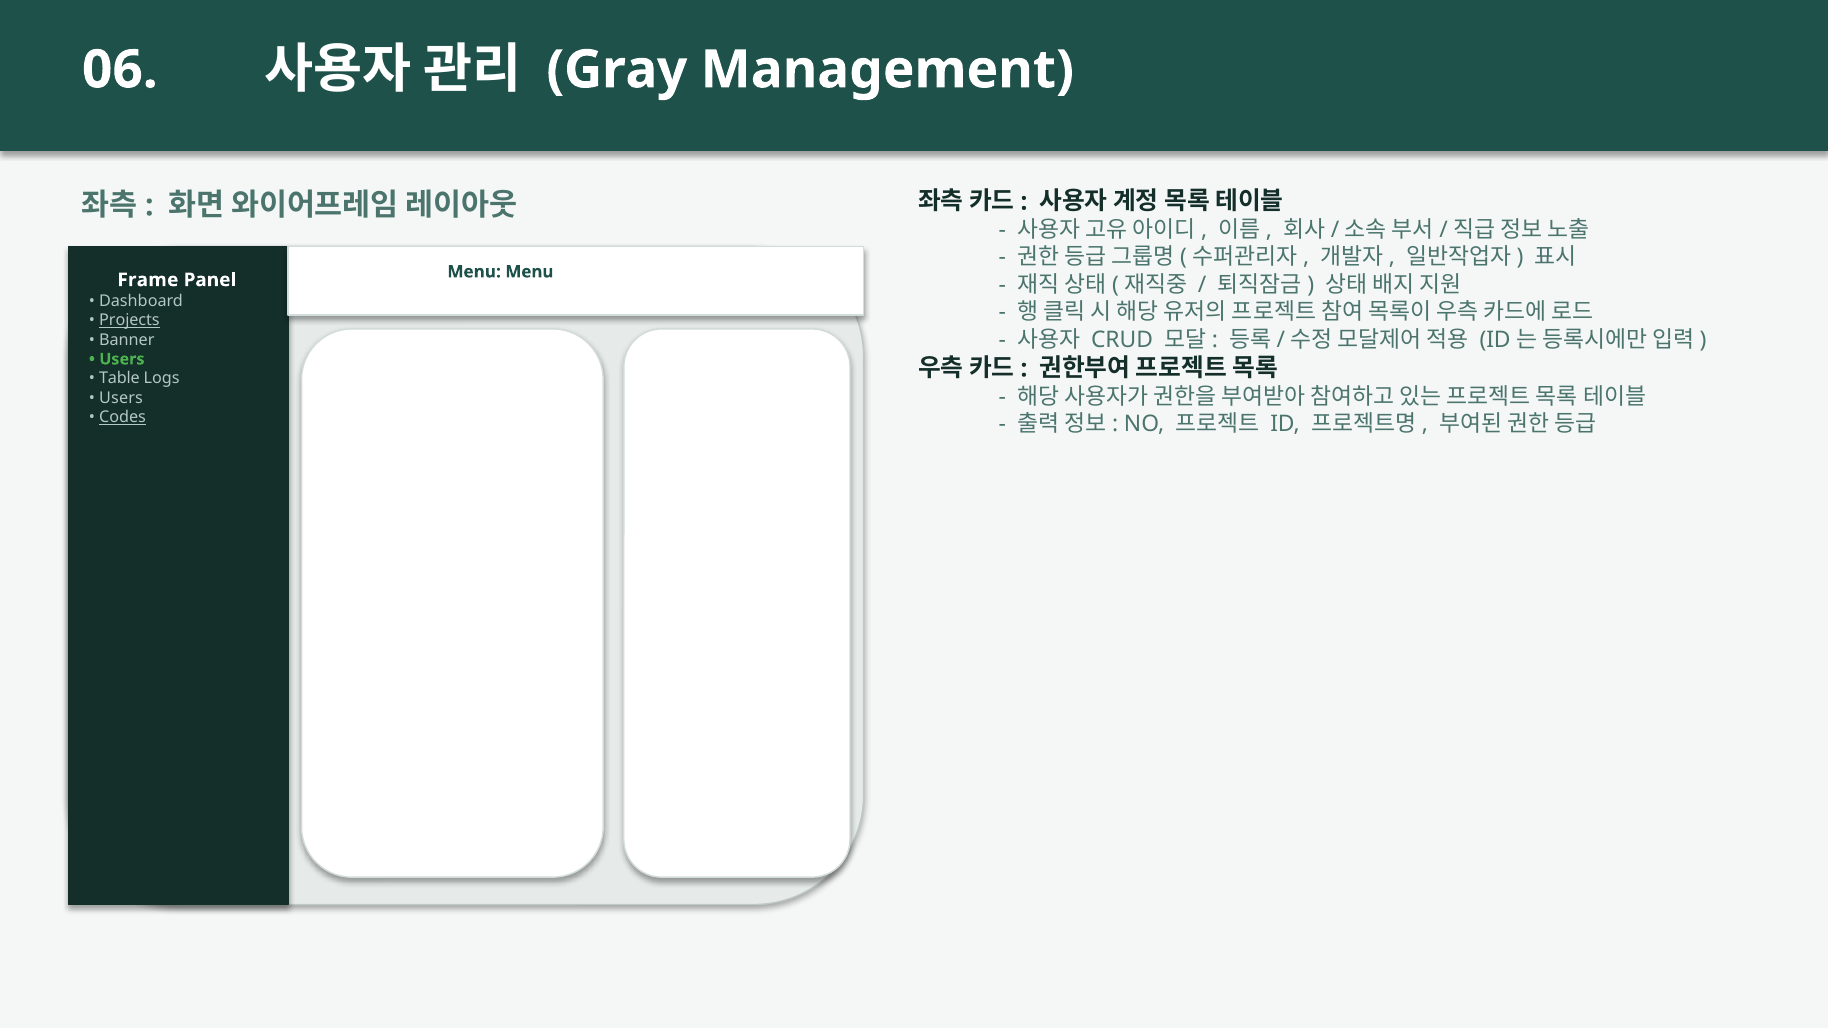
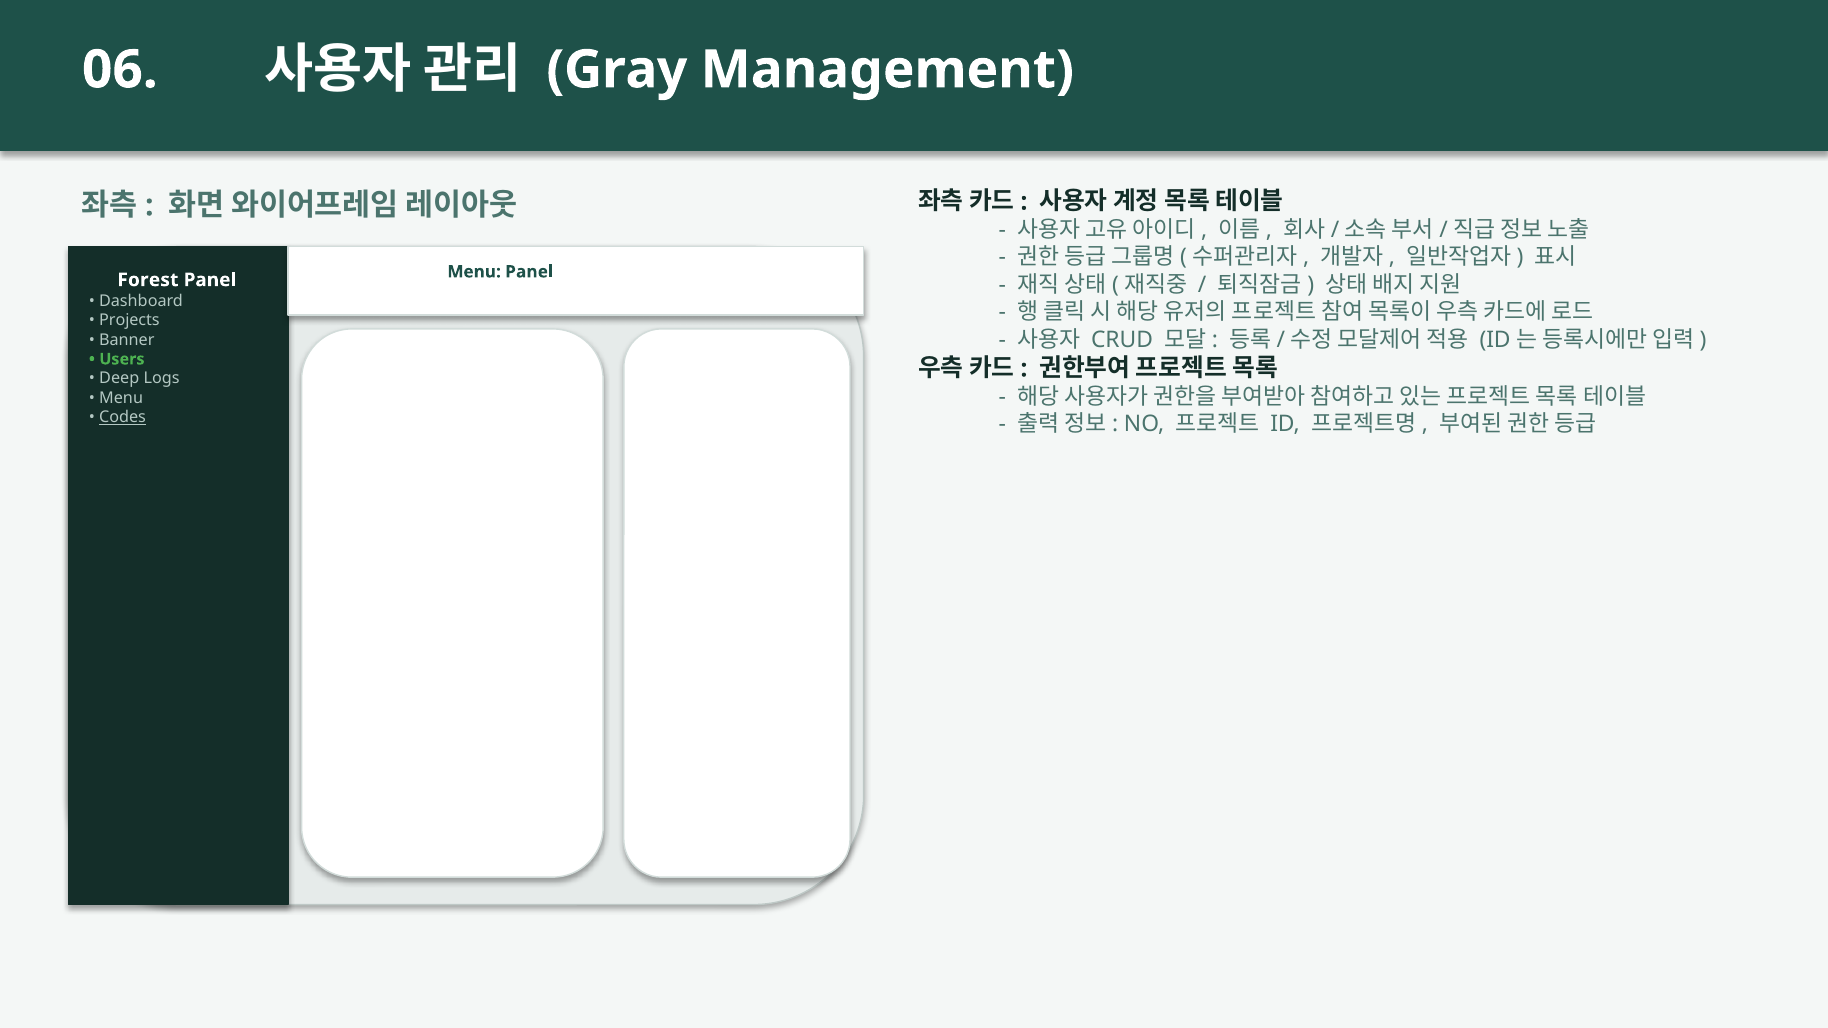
Menu Menu: Menu -> Panel
Frame: Frame -> Forest
Projects underline: present -> none
Table: Table -> Deep
Users at (121, 398): Users -> Menu
